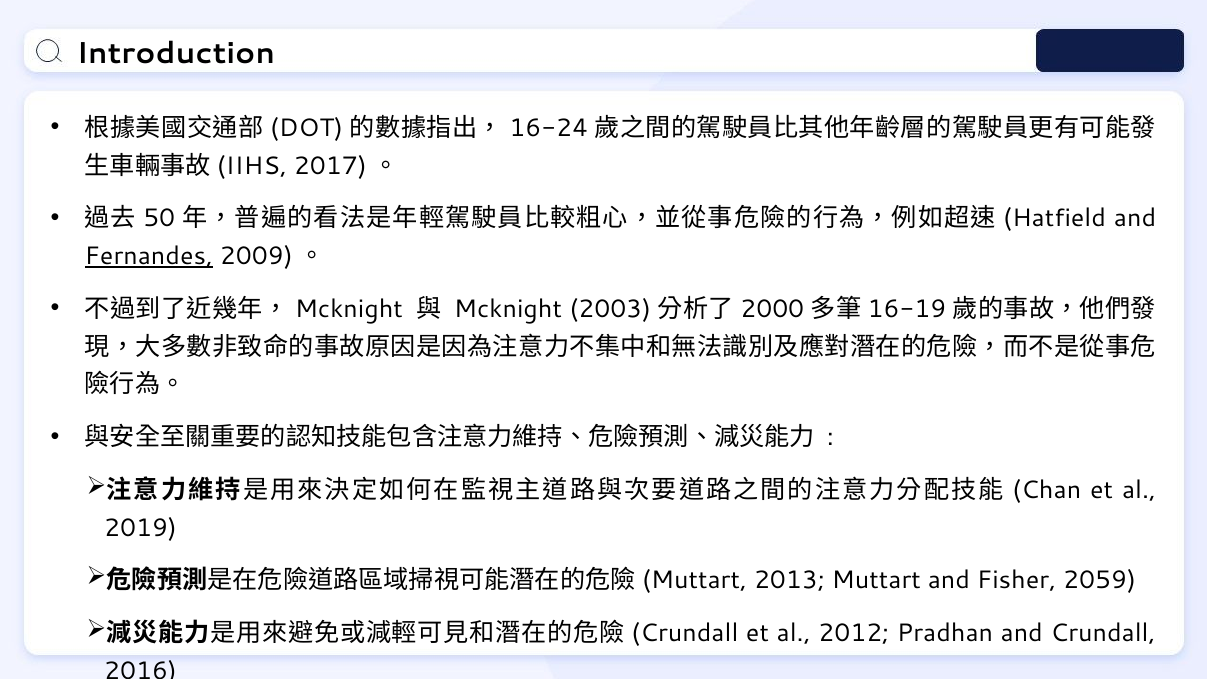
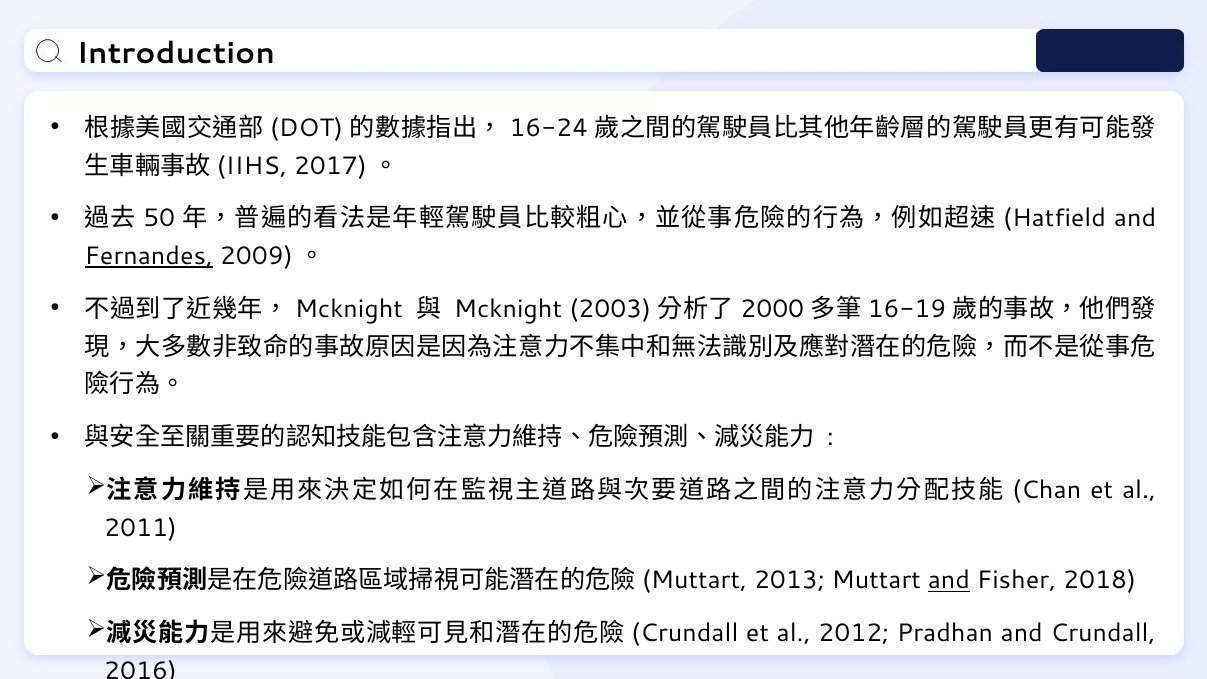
2019: 2019 -> 2011
and at (949, 580) underline: none -> present
2059: 2059 -> 2018
